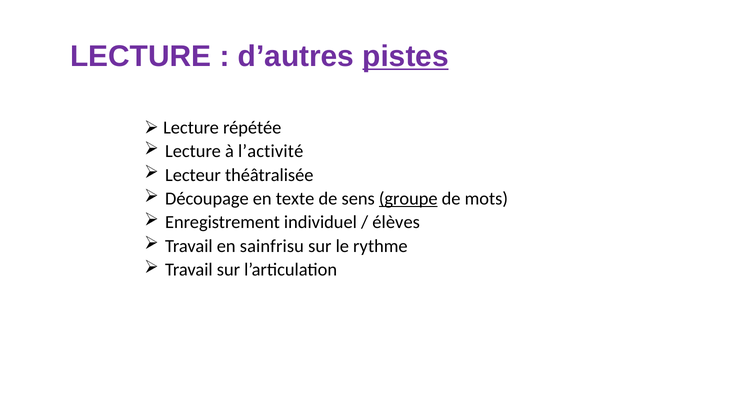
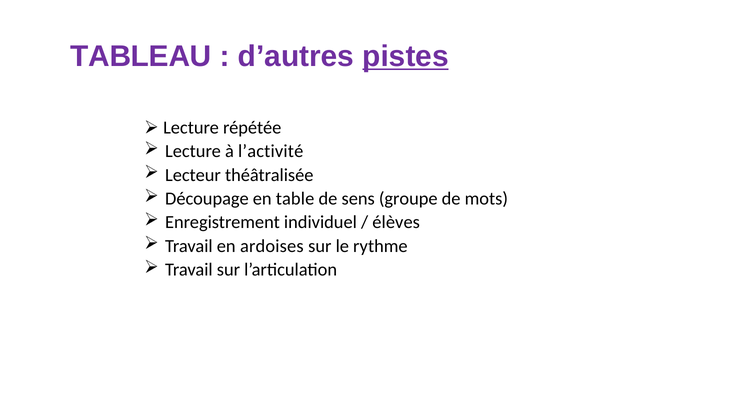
LECTURE at (141, 56): LECTURE -> TABLEAU
texte: texte -> table
groupe underline: present -> none
sainfrisu: sainfrisu -> ardoises
